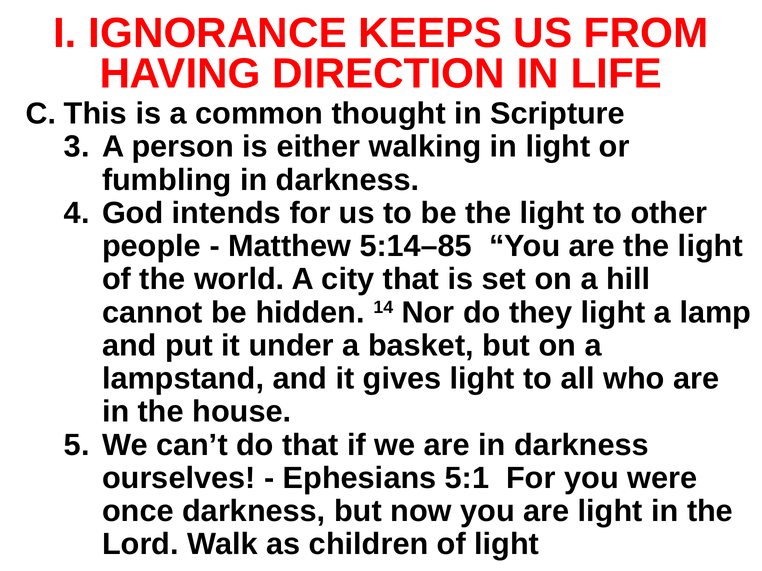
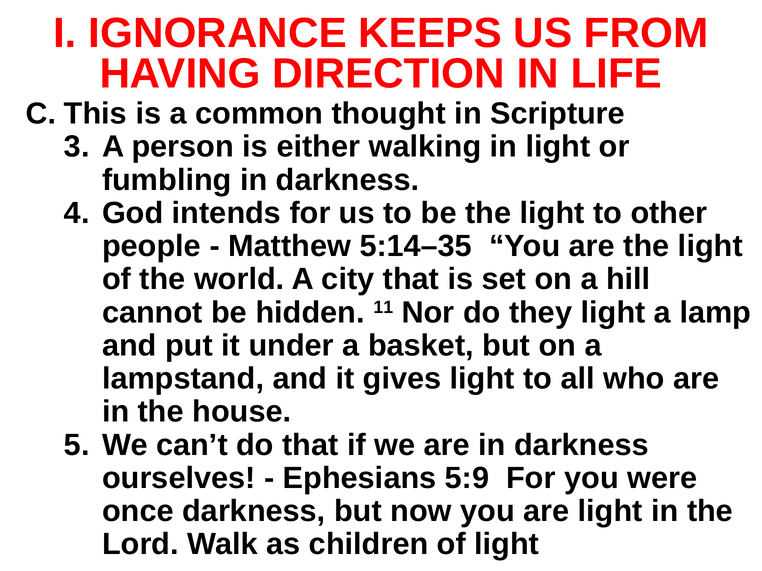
5:14–85: 5:14–85 -> 5:14–35
14: 14 -> 11
5:1: 5:1 -> 5:9
